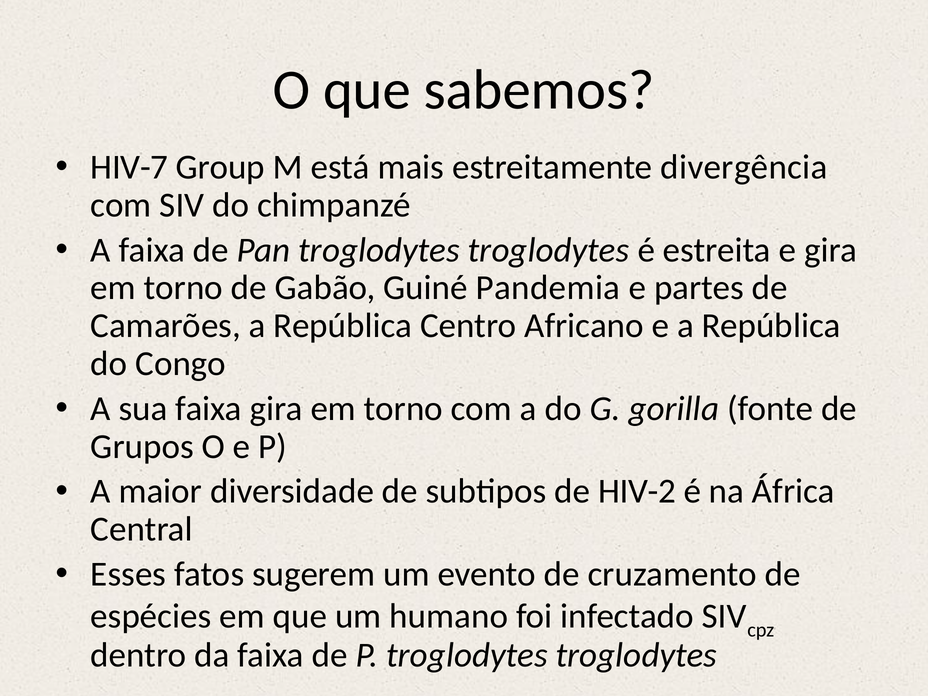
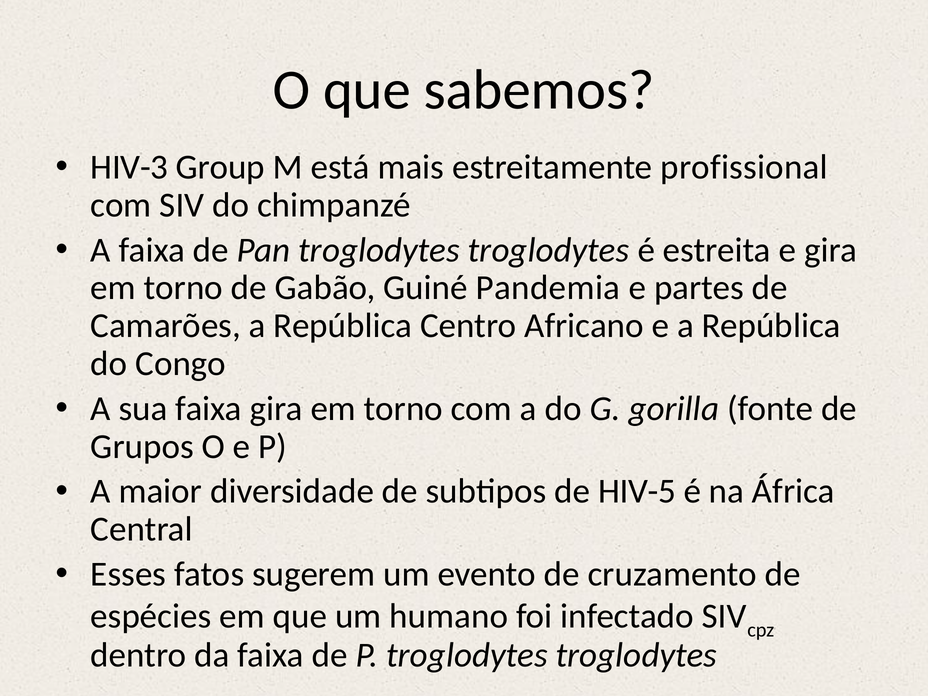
HIV-7: HIV-7 -> HIV-3
divergência: divergência -> profissional
HIV-2: HIV-2 -> HIV-5
